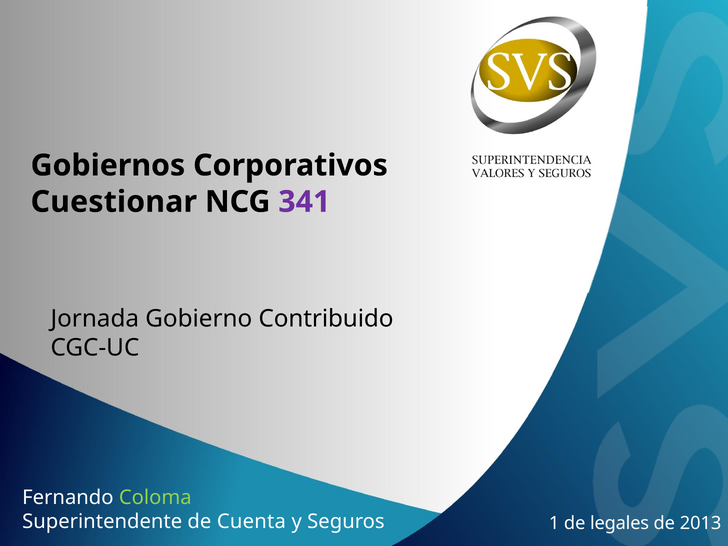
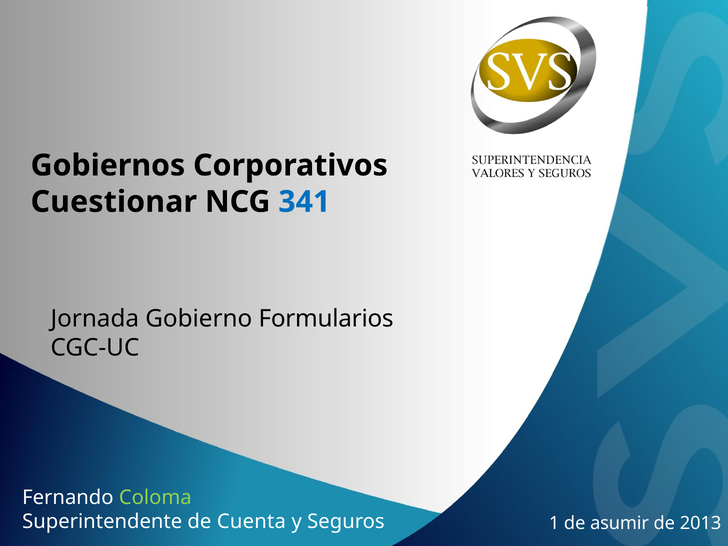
341 colour: purple -> blue
Contribuido: Contribuido -> Formularios
legales: legales -> asumir
